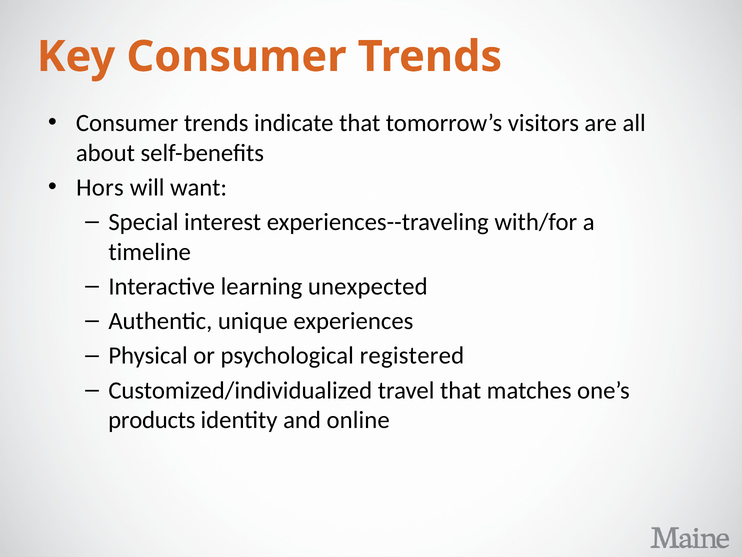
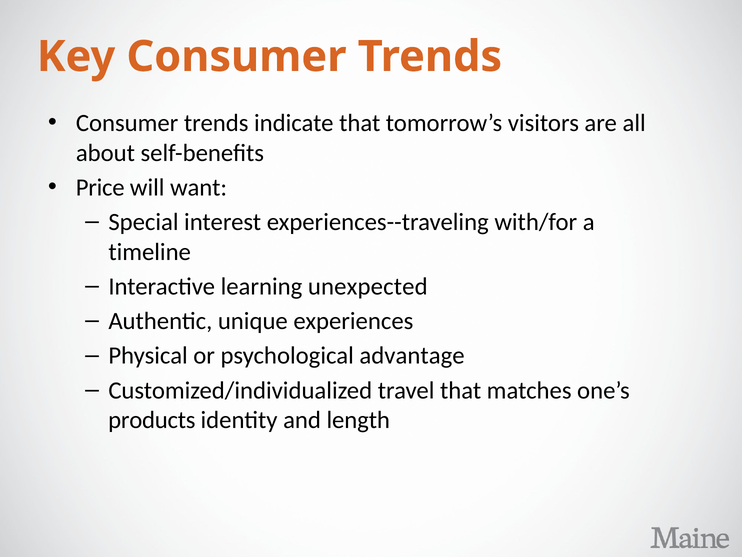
Hors: Hors -> Price
registered: registered -> advantage
online: online -> length
